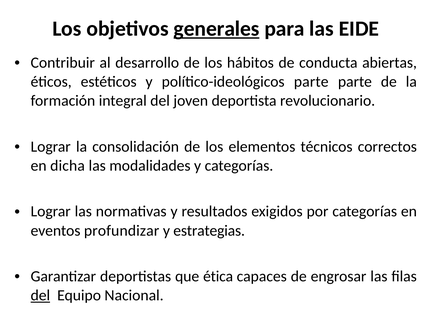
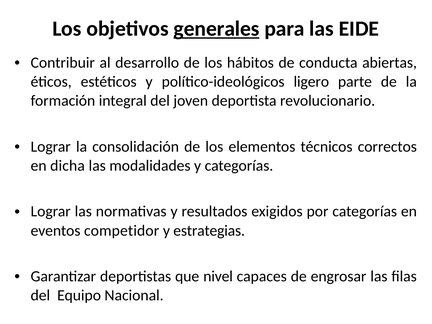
político-ideológicos parte: parte -> ligero
profundizar: profundizar -> competidor
ética: ética -> nivel
del at (40, 296) underline: present -> none
